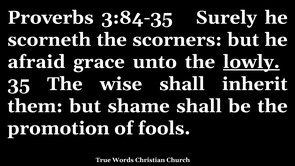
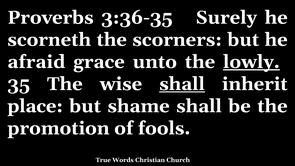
3:84-35: 3:84-35 -> 3:36-35
shall at (182, 84) underline: none -> present
them: them -> place
